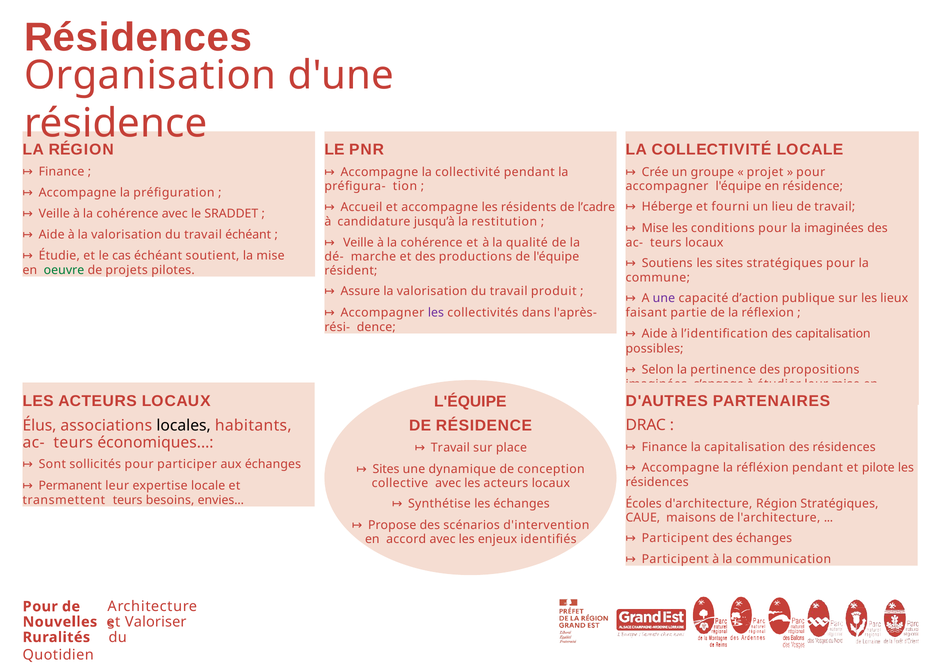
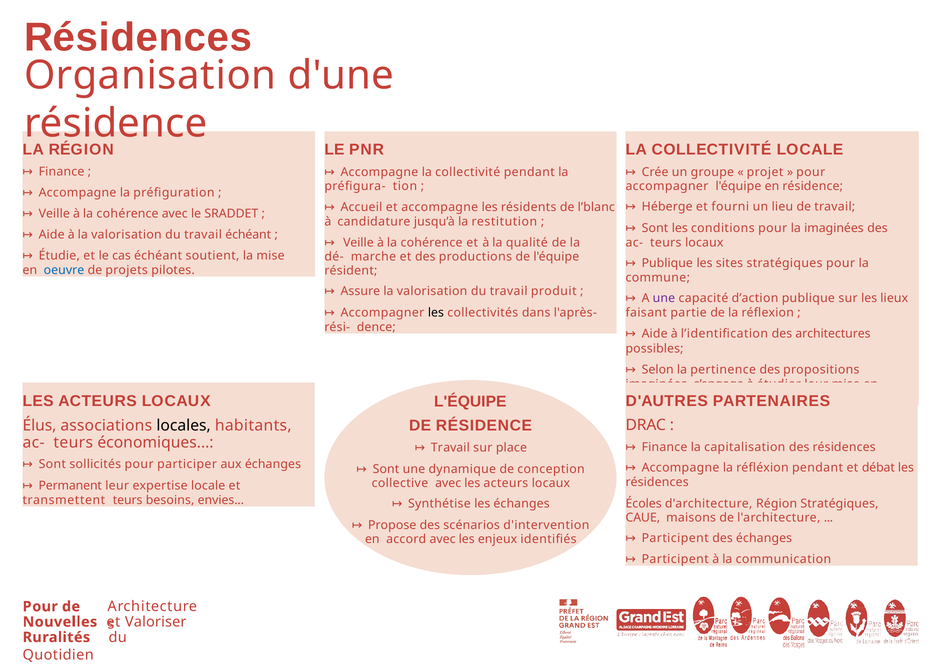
l’cadre: l’cadre -> l’blanc
Mise at (655, 228): Mise -> Sont
Soutiens at (667, 263): Soutiens -> Publique
oeuvre at (64, 270) colour: green -> blue
les at (436, 313) colour: purple -> black
des capitalisation: capitalisation -> architectures
pilote: pilote -> débat
Sites at (386, 469): Sites -> Sont
